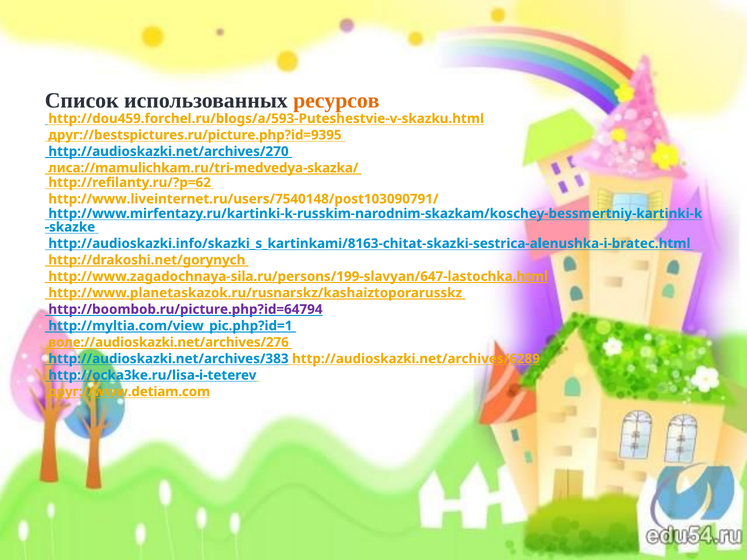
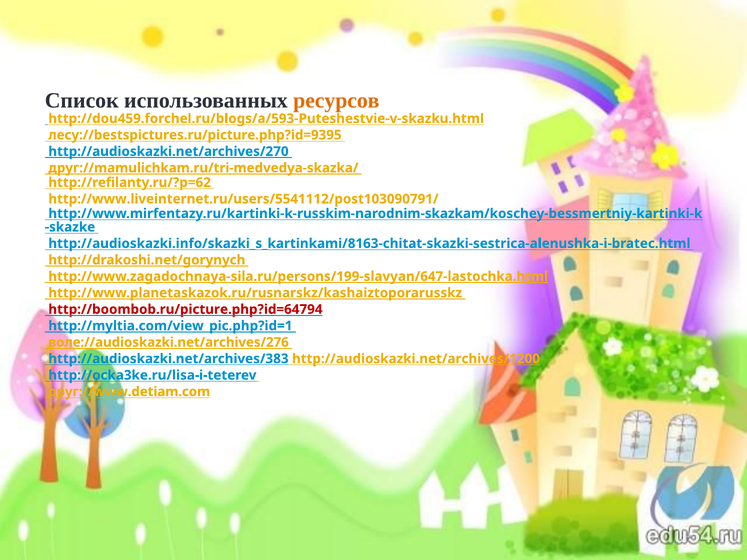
друг://bestspictures.ru/picture.php?id=9395: друг://bestspictures.ru/picture.php?id=9395 -> лесу://bestspictures.ru/picture.php?id=9395
лиса://mamulichkam.ru/tri-medvedya-skazka/: лиса://mamulichkam.ru/tri-medvedya-skazka/ -> друг://mamulichkam.ru/tri-medvedya-skazka/
http://www.liveinternet.ru/users/7540148/post103090791/: http://www.liveinternet.ru/users/7540148/post103090791/ -> http://www.liveinternet.ru/users/5541112/post103090791/
http://boombob.ru/picture.php?id=64794 colour: purple -> red
http://audioskazki.net/archives/6289: http://audioskazki.net/archives/6289 -> http://audioskazki.net/archives/1200
